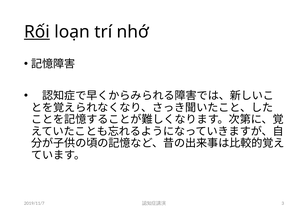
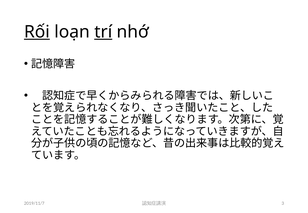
trí underline: none -> present
